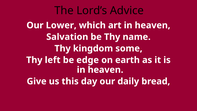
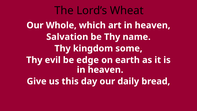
Advice: Advice -> Wheat
Lower: Lower -> Whole
left: left -> evil
